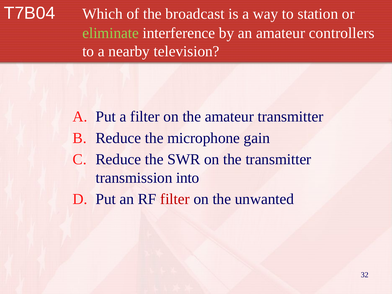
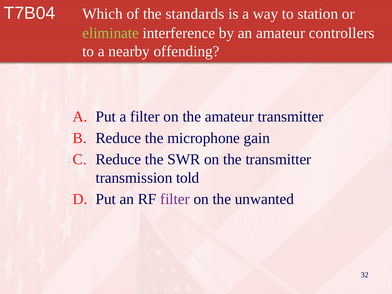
broadcast: broadcast -> standards
television: television -> offending
into: into -> told
filter at (175, 199) colour: red -> purple
